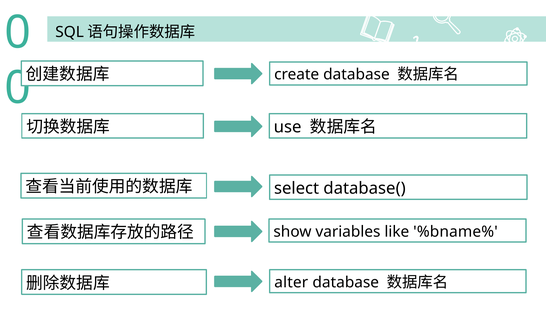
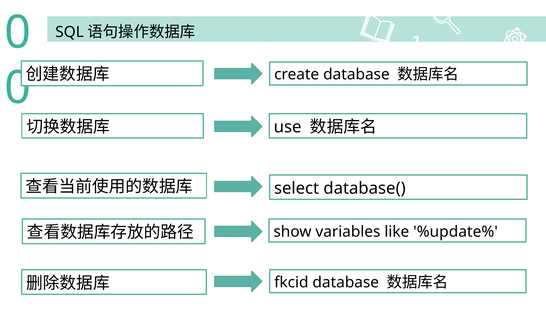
%bname%: %bname% -> %update%
alter: alter -> fkcid
